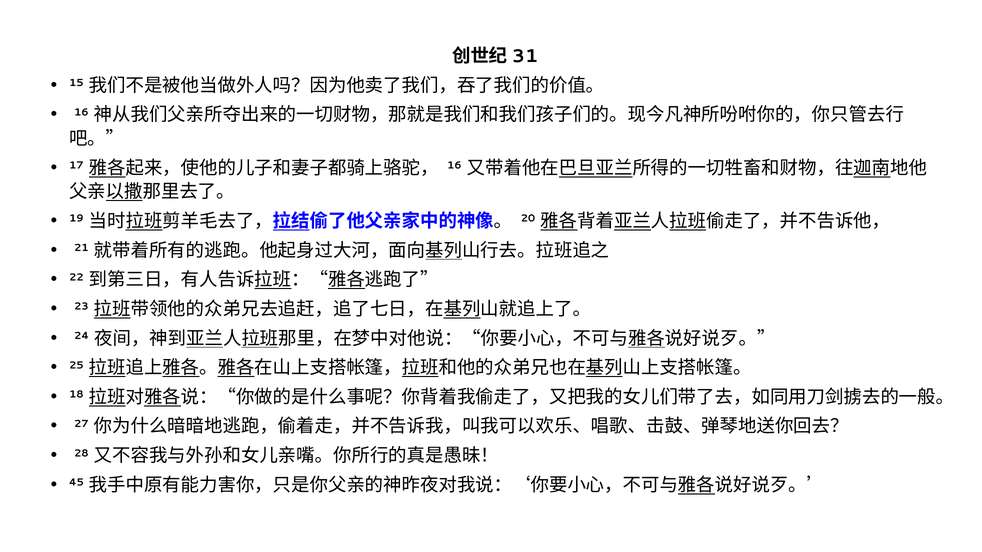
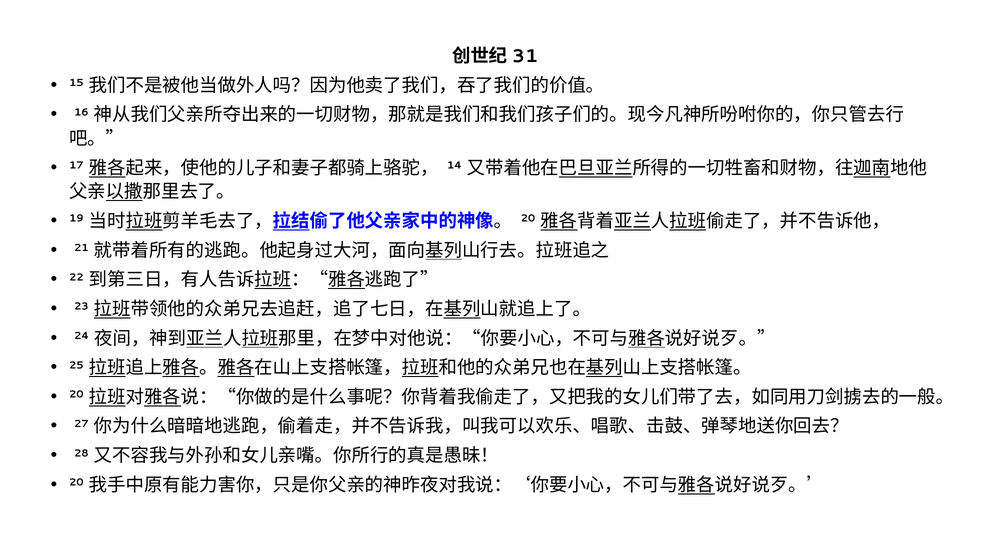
16 at (454, 166): 16 -> 14
18 at (76, 395): 18 -> 20
45 at (76, 483): 45 -> 20
